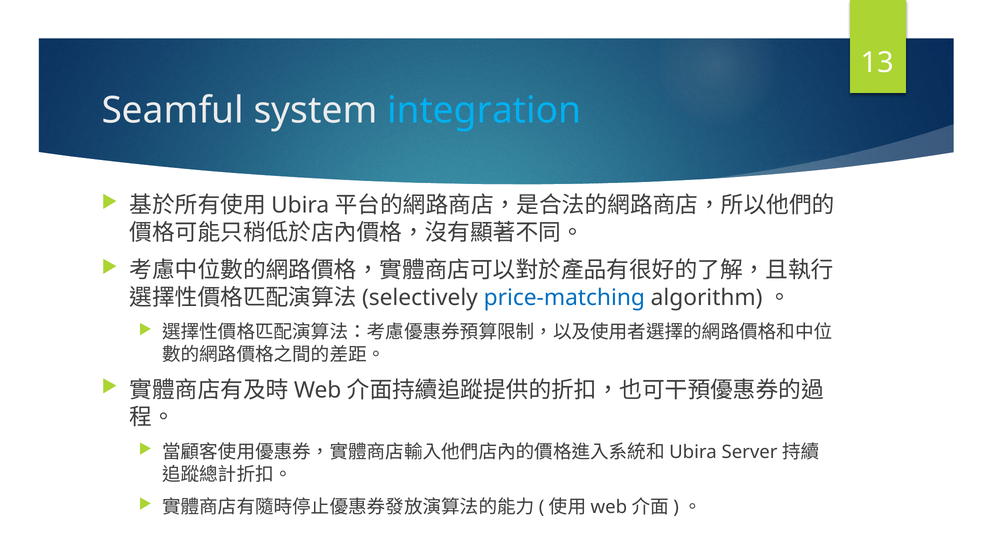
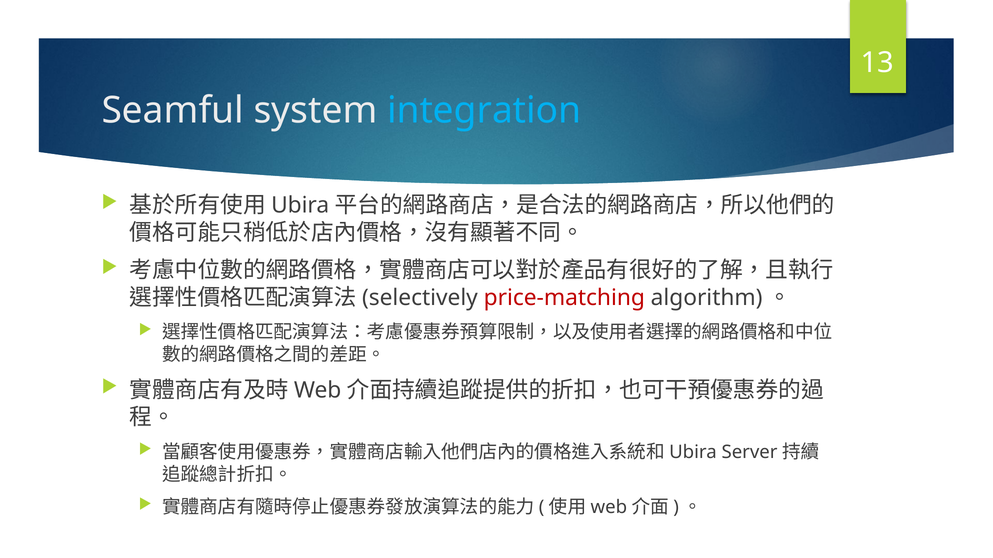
price-matching colour: blue -> red
